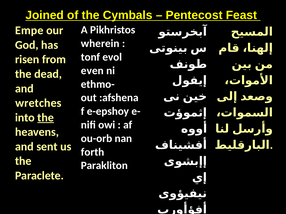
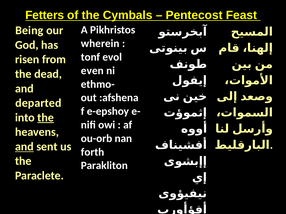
Joined: Joined -> Fetters
Empe: Empe -> Being
wretches: wretches -> departed
and at (24, 147) underline: none -> present
